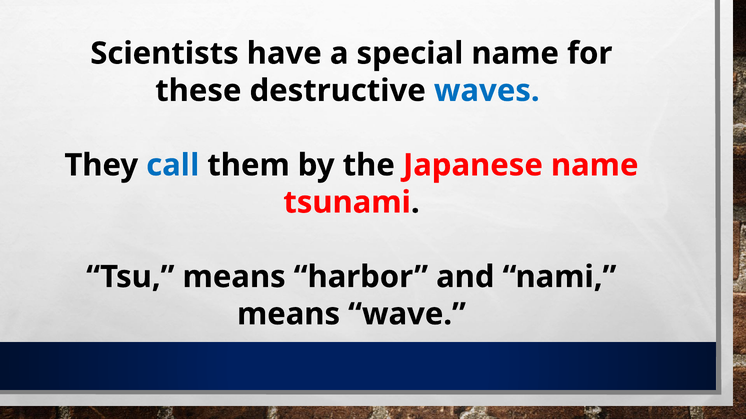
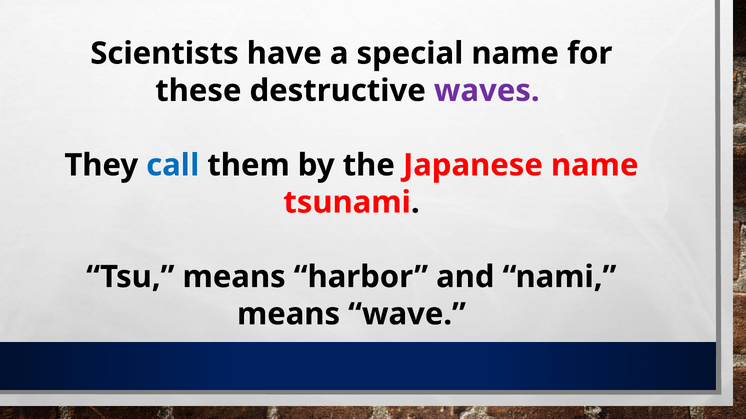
waves colour: blue -> purple
